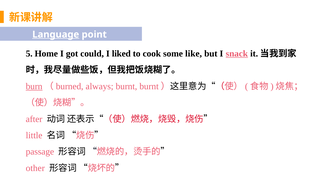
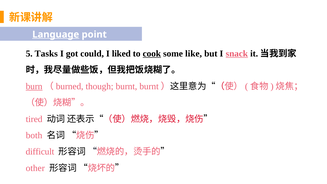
Home: Home -> Tasks
cook underline: none -> present
always: always -> though
after: after -> tired
little: little -> both
passage: passage -> difficult
